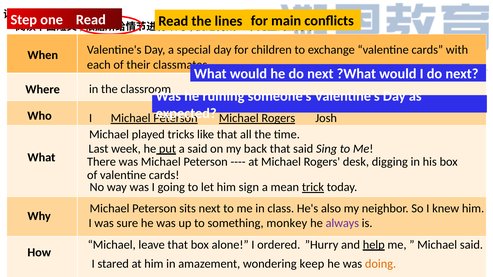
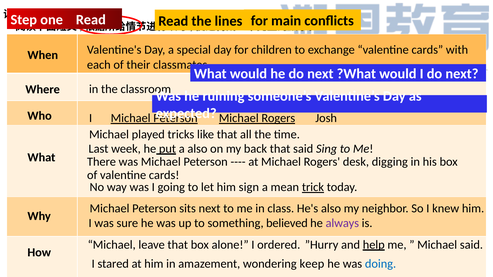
said at (197, 149): said -> also
something monkey: monkey -> believed
doing at (381, 264) colour: orange -> blue
